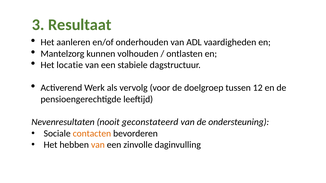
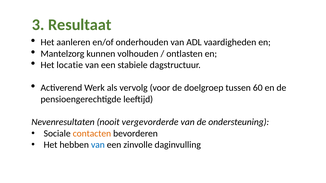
12: 12 -> 60
geconstateerd: geconstateerd -> vergevorderde
van at (98, 145) colour: orange -> blue
